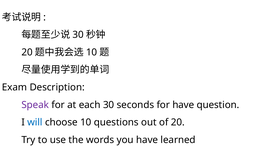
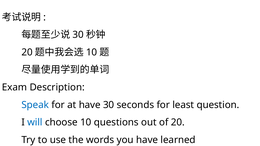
Speak colour: purple -> blue
at each: each -> have
for have: have -> least
